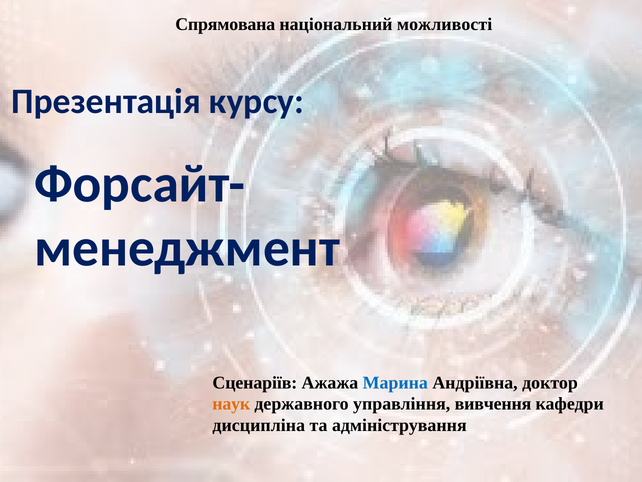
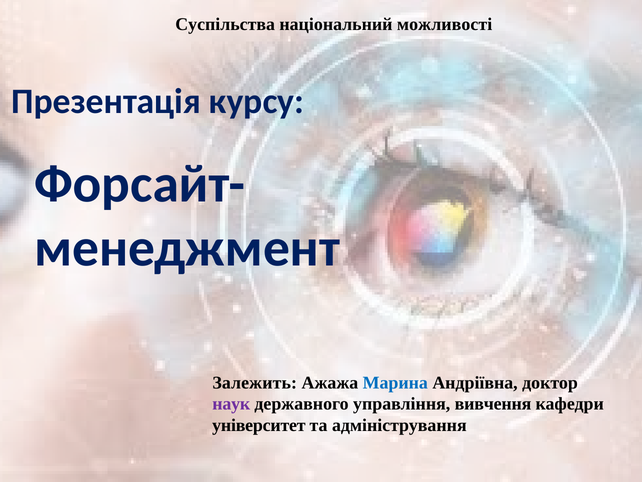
Спрямована: Спрямована -> Суспільства
Сценаріїв: Сценаріїв -> Залежить
наук colour: orange -> purple
дисципліна: дисципліна -> університет
